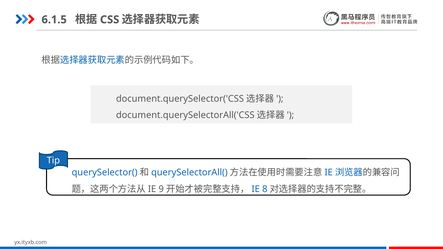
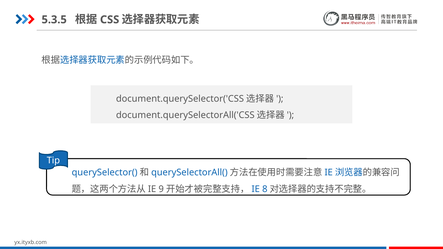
6.1.5: 6.1.5 -> 5.3.5
